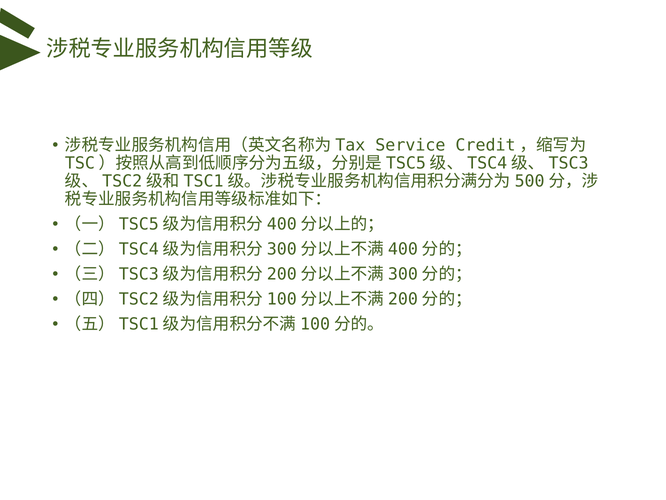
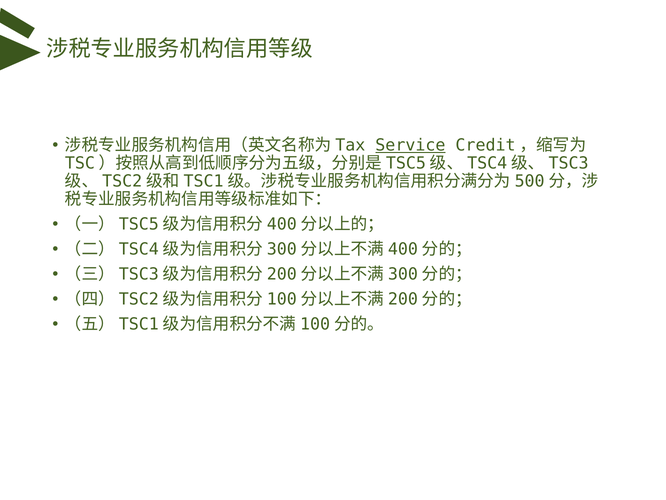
Service underline: none -> present
